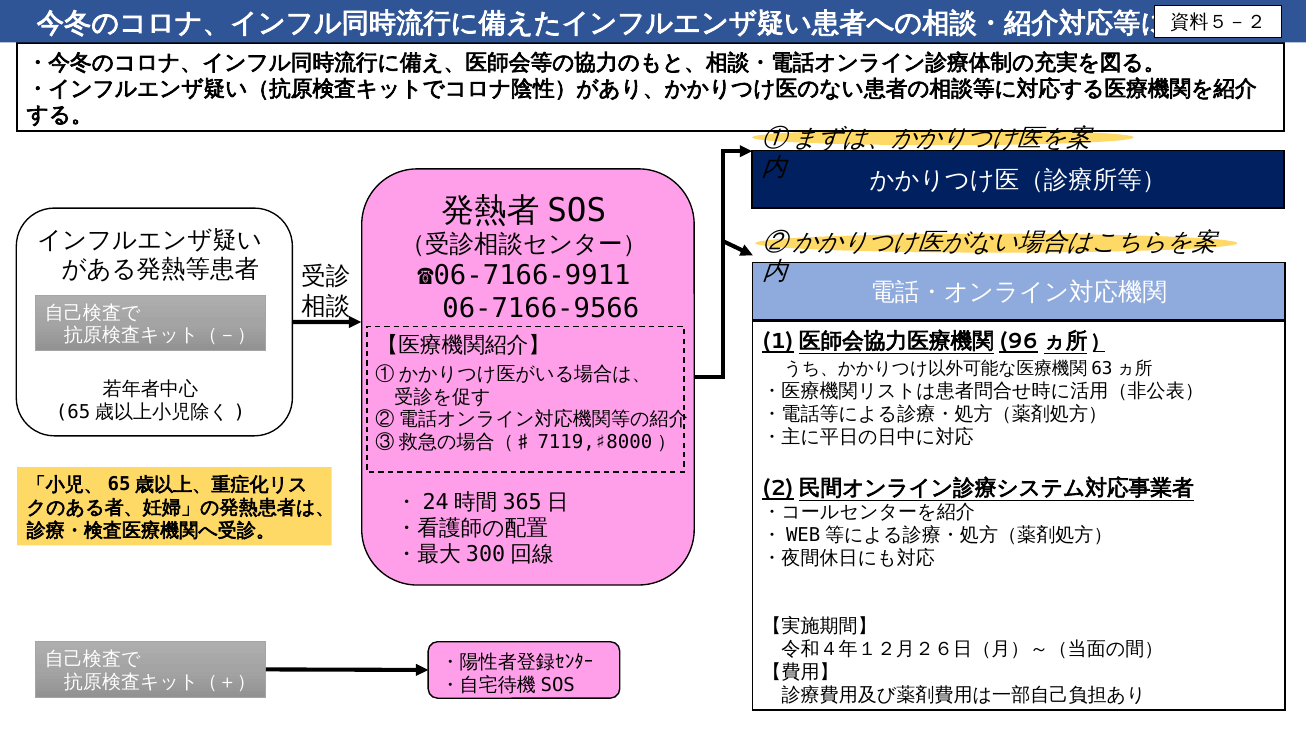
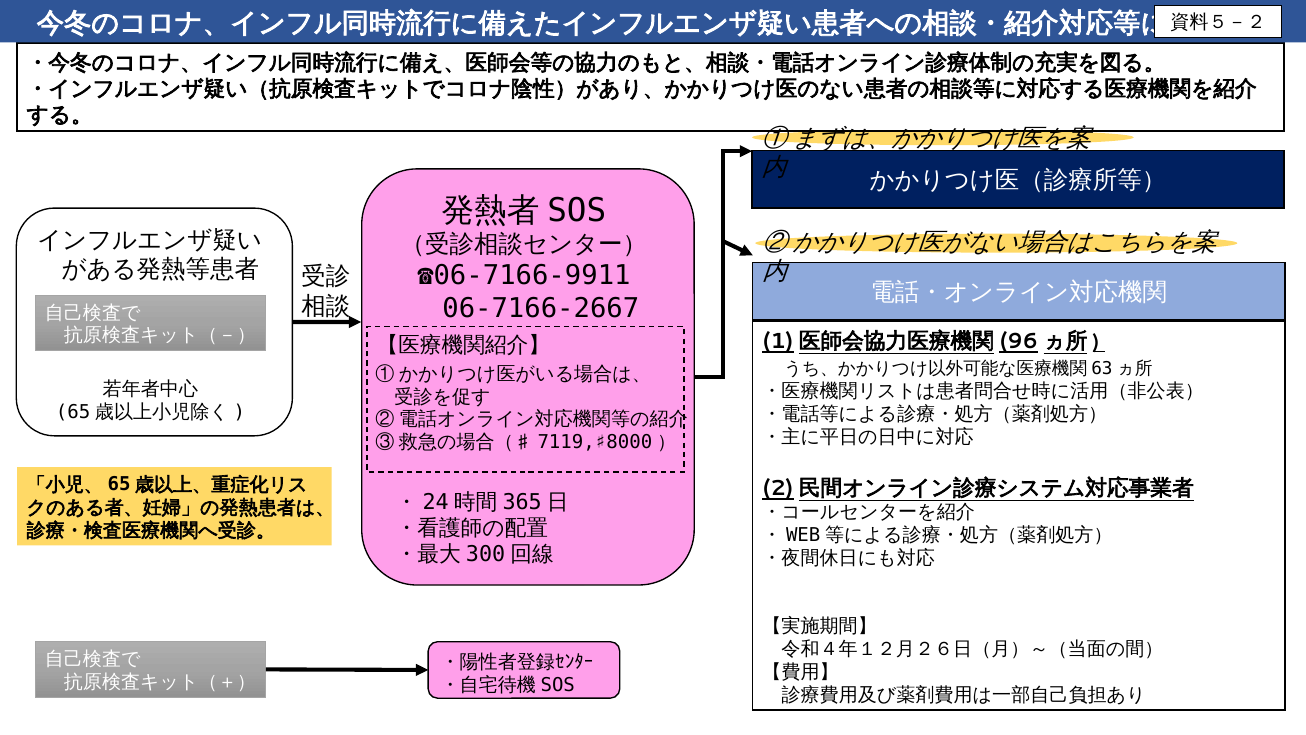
06-7166-9566: 06-7166-9566 -> 06-7166-2667
